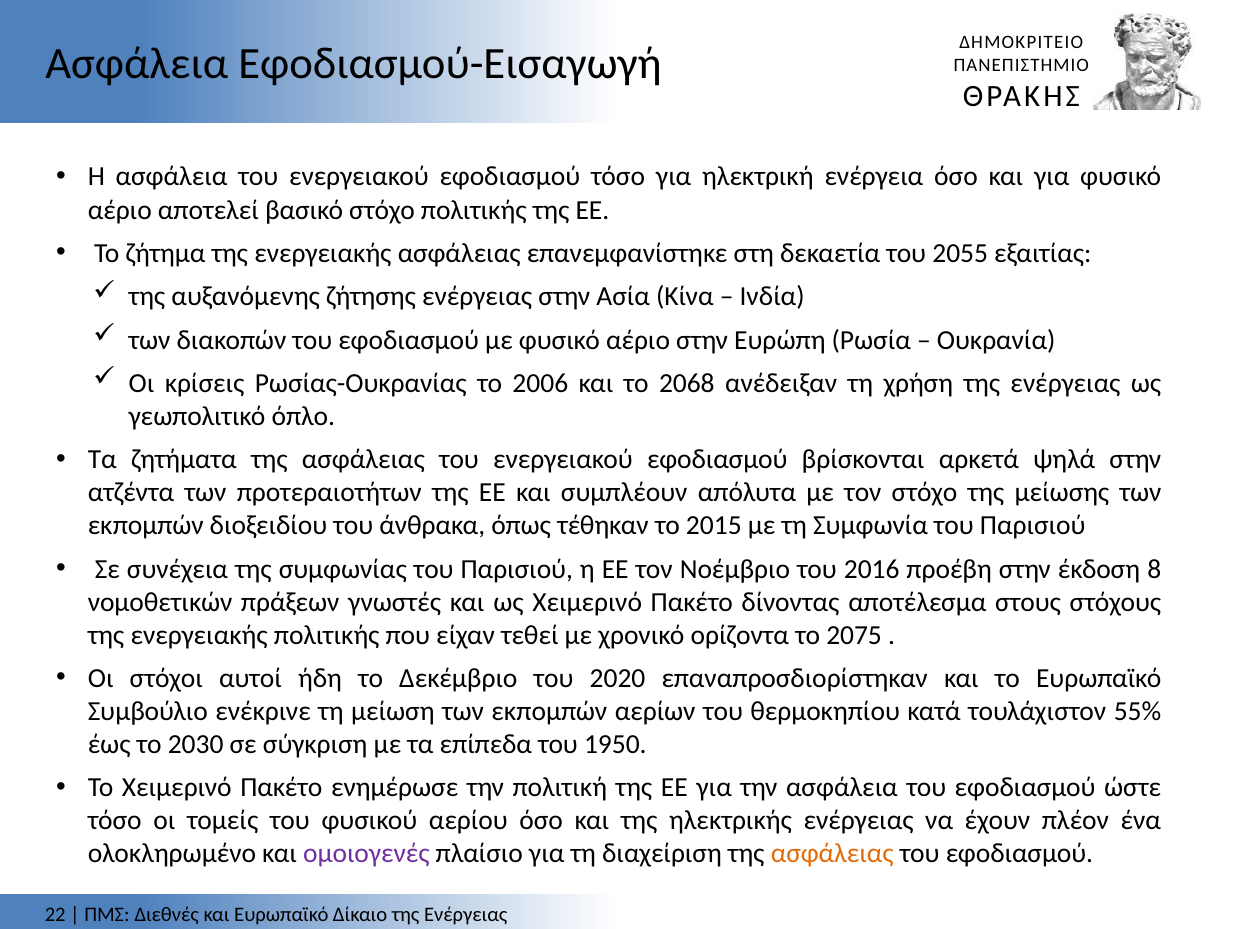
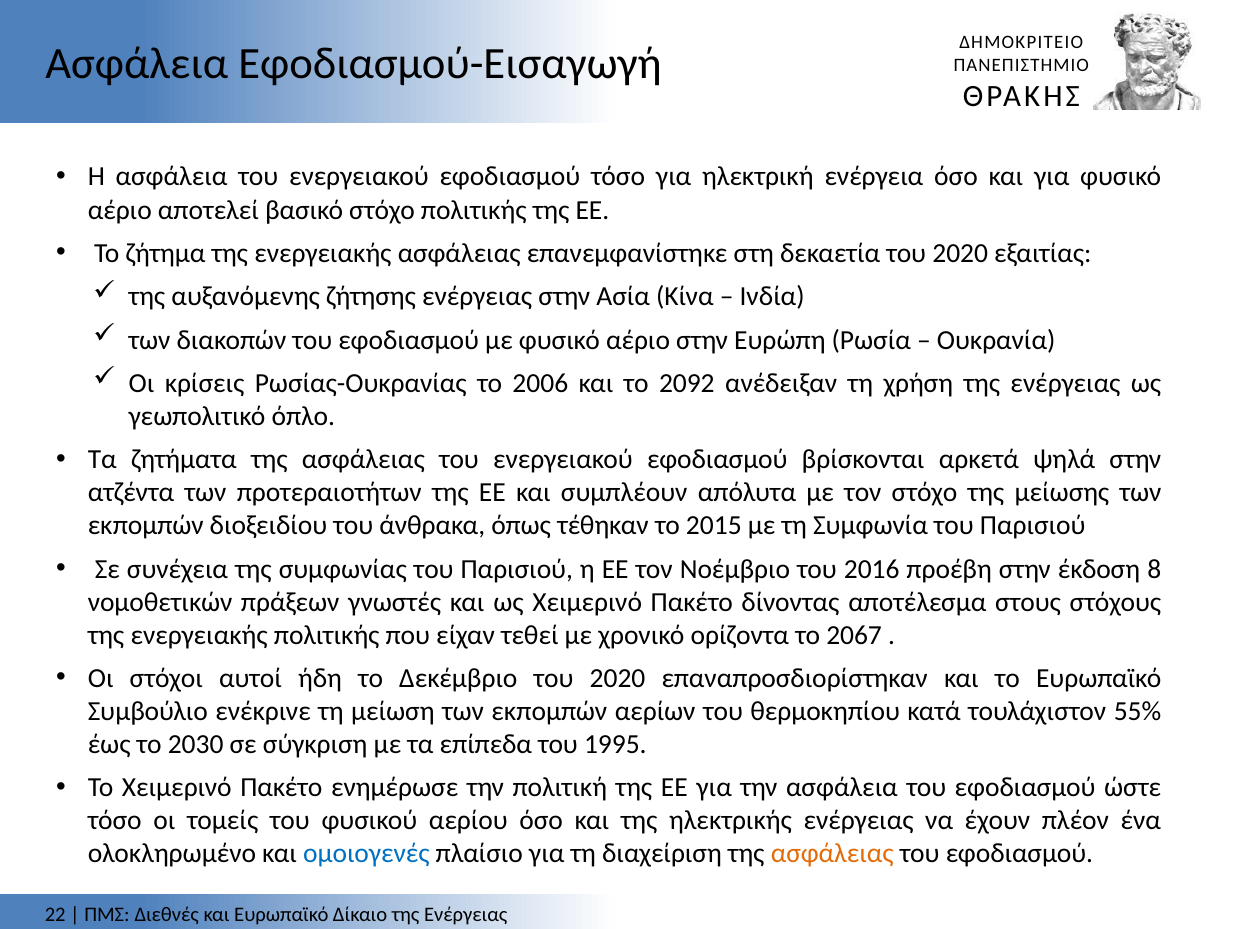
δεκαετία του 2055: 2055 -> 2020
2068: 2068 -> 2092
2075: 2075 -> 2067
1950: 1950 -> 1995
ομοιογενές colour: purple -> blue
